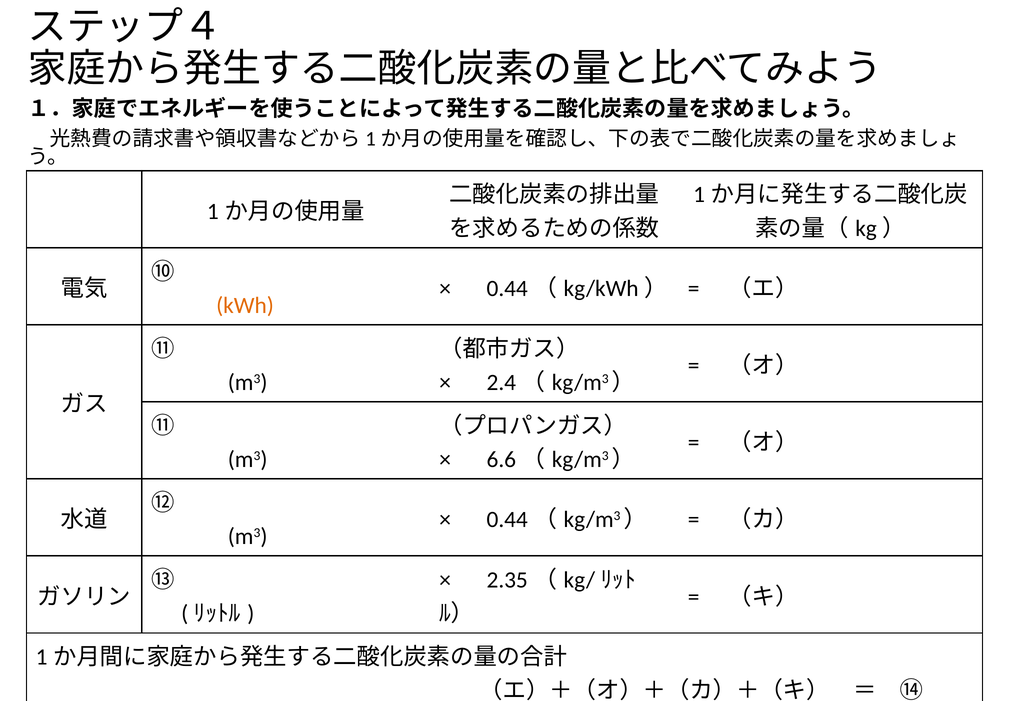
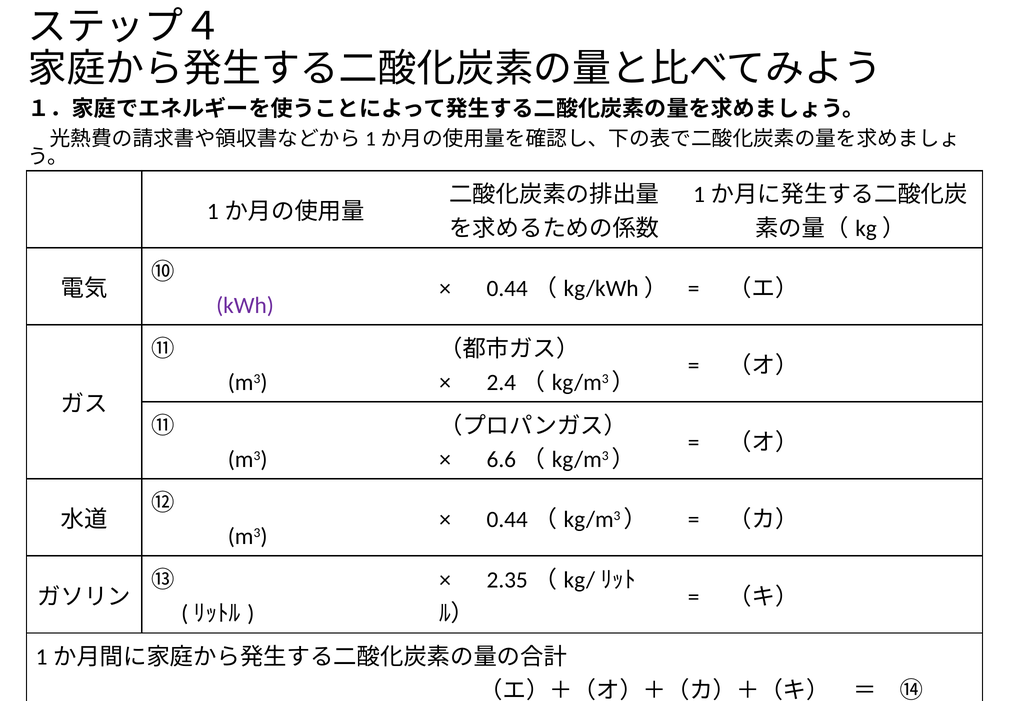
kWh colour: orange -> purple
